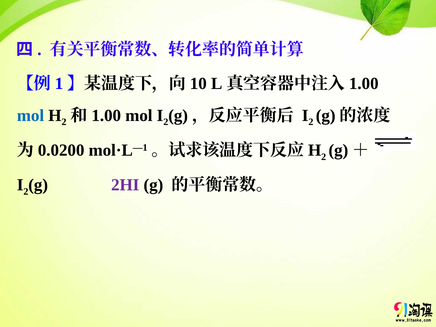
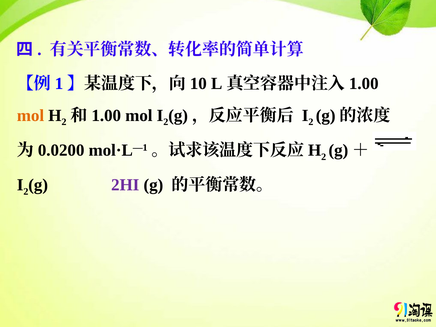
mol at (31, 116) colour: blue -> orange
